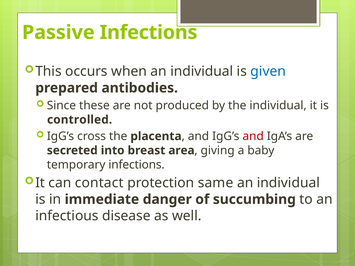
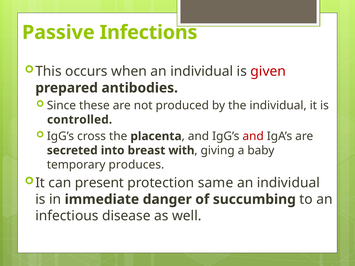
given colour: blue -> red
area: area -> with
temporary infections: infections -> produces
contact: contact -> present
